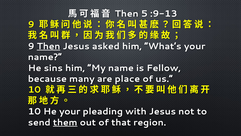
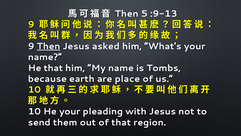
He sins: sins -> that
Fellow: Fellow -> Tombs
many: many -> earth
them underline: present -> none
